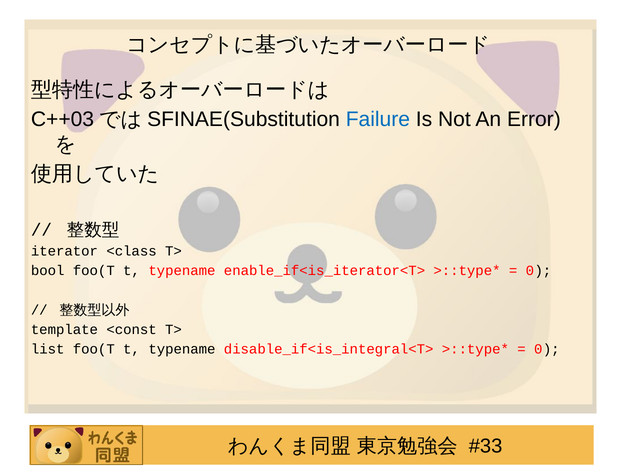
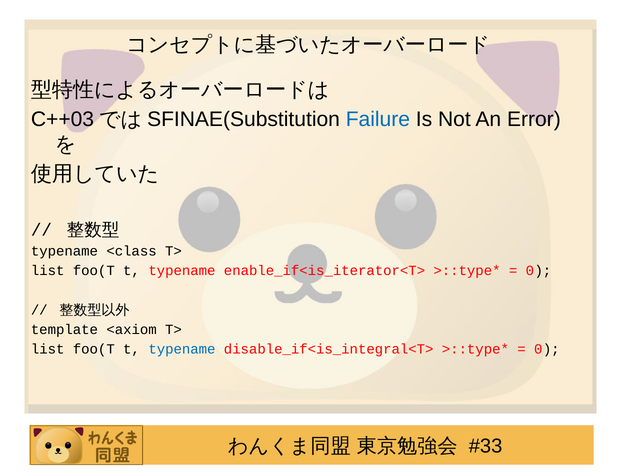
iterator at (64, 251): iterator -> typename
bool at (48, 271): bool -> list
<const: <const -> <axiom
typename at (182, 349) colour: black -> blue
